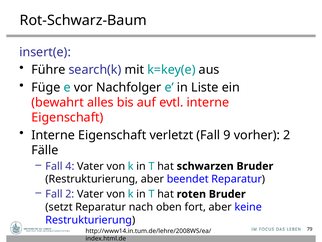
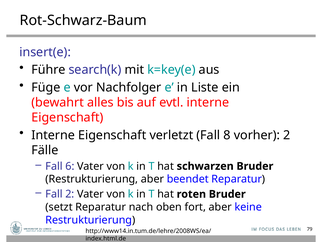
9: 9 -> 8
4: 4 -> 6
